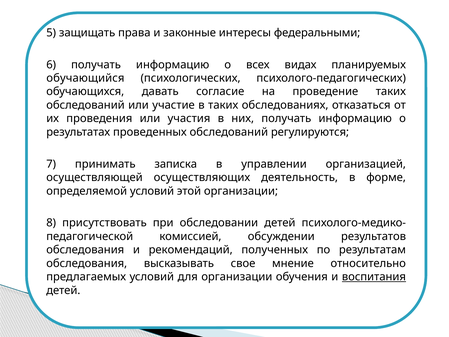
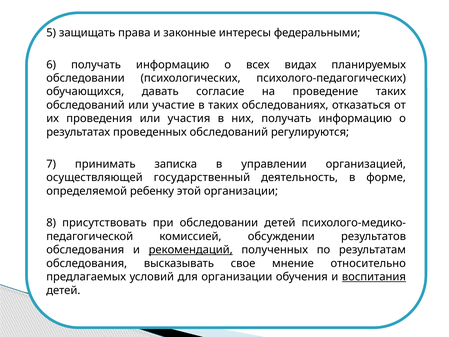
обучающийся at (85, 78): обучающийся -> обследовании
осуществляющих: осуществляющих -> государственный
определяемой условий: условий -> ребенку
рекомендаций underline: none -> present
